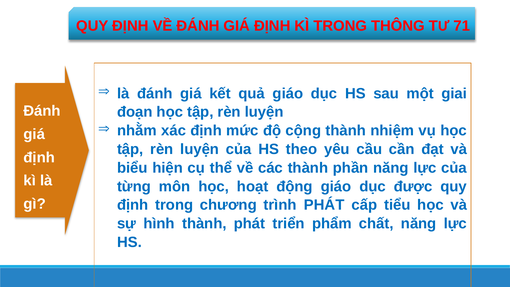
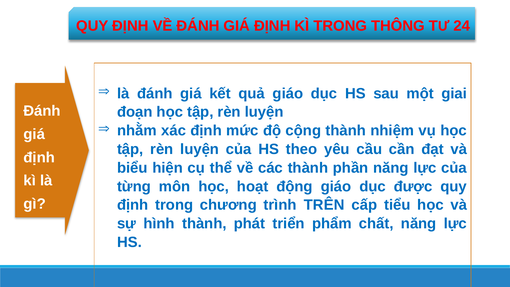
71: 71 -> 24
trình PHÁT: PHÁT -> TRÊN
